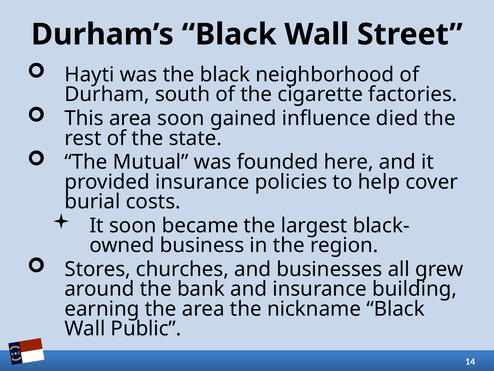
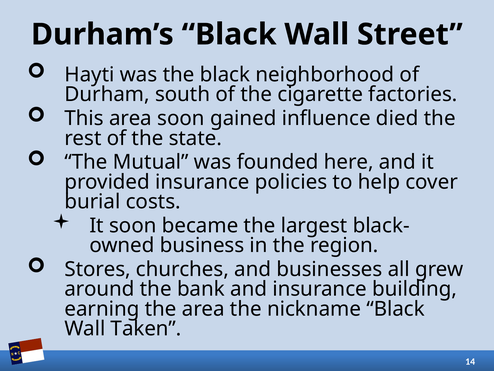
Public: Public -> Taken
